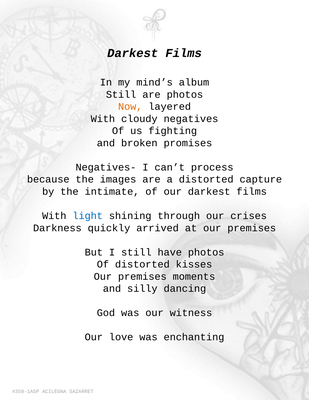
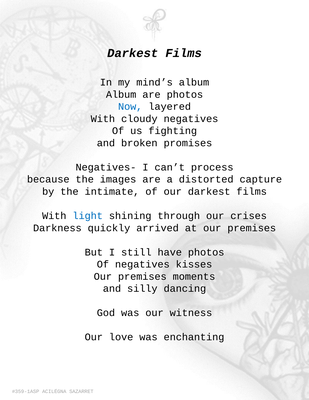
Still at (121, 95): Still -> Album
Now colour: orange -> blue
Of distorted: distorted -> negatives
